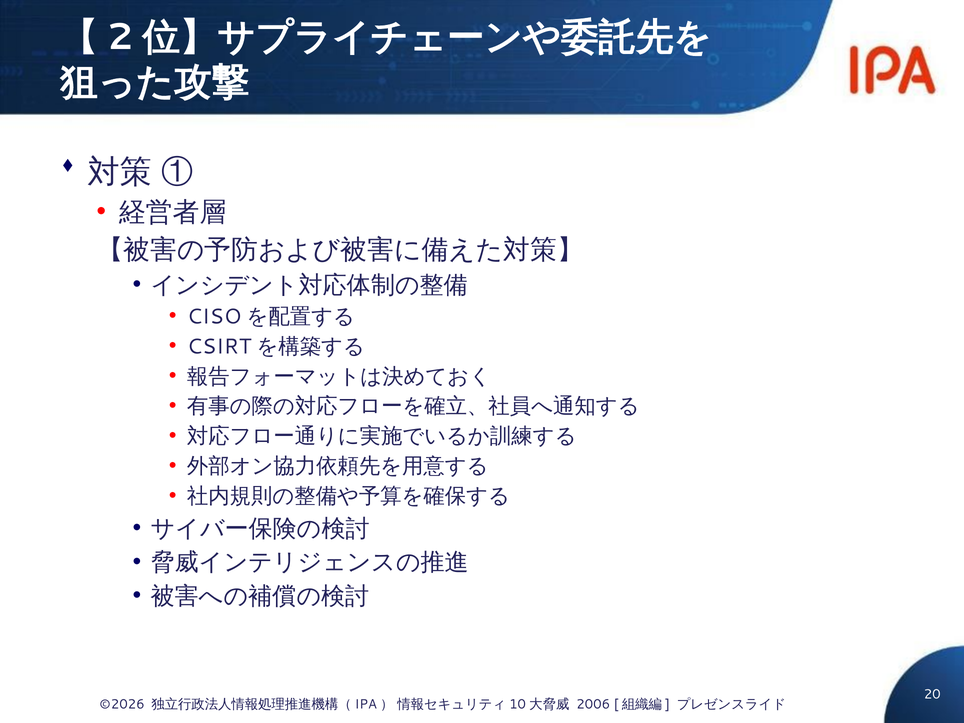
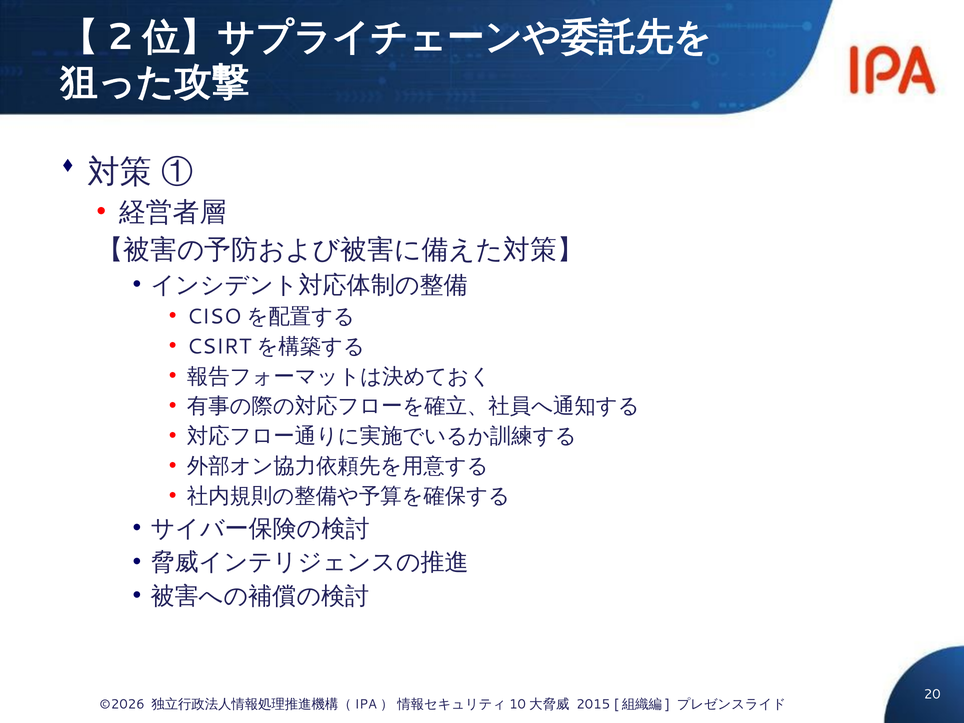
2006: 2006 -> 2015
